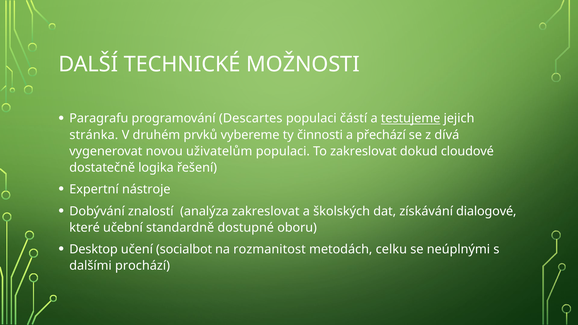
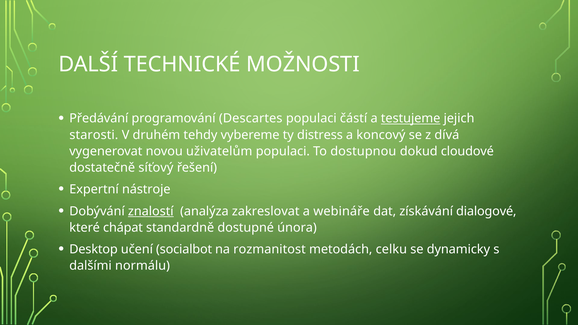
Paragrafu: Paragrafu -> Předávání
stránka: stránka -> starosti
prvků: prvků -> tehdy
činnosti: činnosti -> distress
přechází: přechází -> koncový
To zakreslovat: zakreslovat -> dostupnou
logika: logika -> síťový
znalostí underline: none -> present
školských: školských -> webináře
učební: učební -> chápat
oboru: oboru -> února
neúplnými: neúplnými -> dynamicky
prochází: prochází -> normálu
